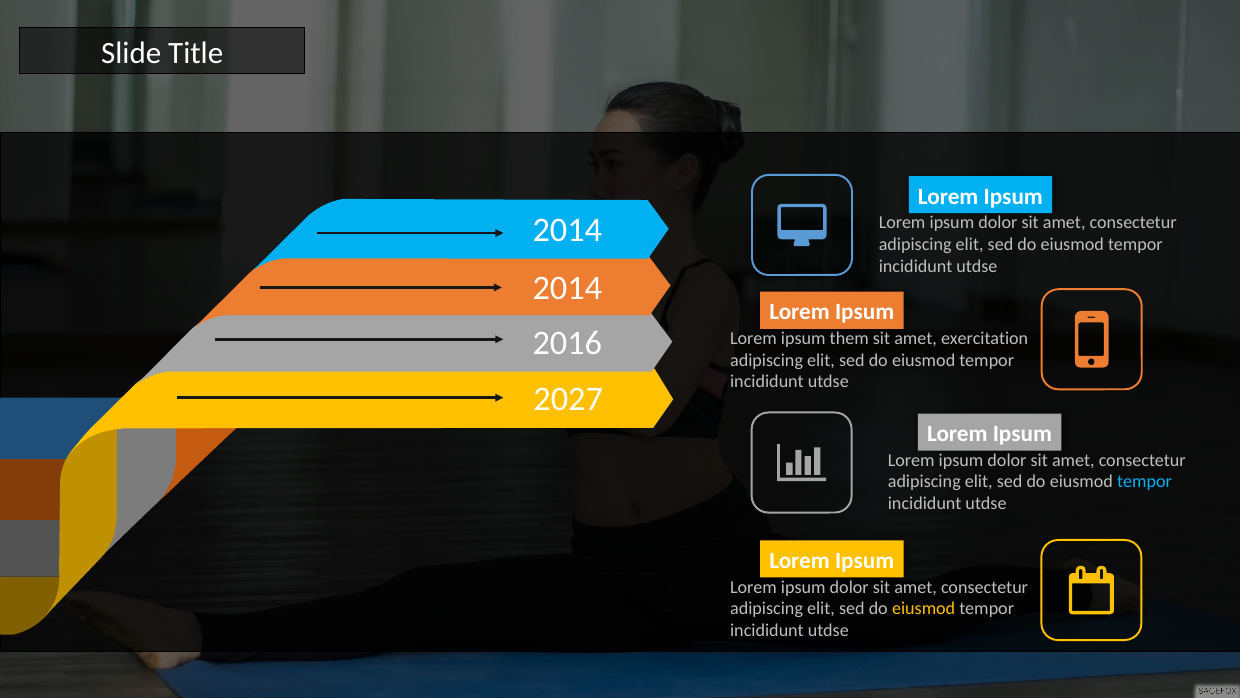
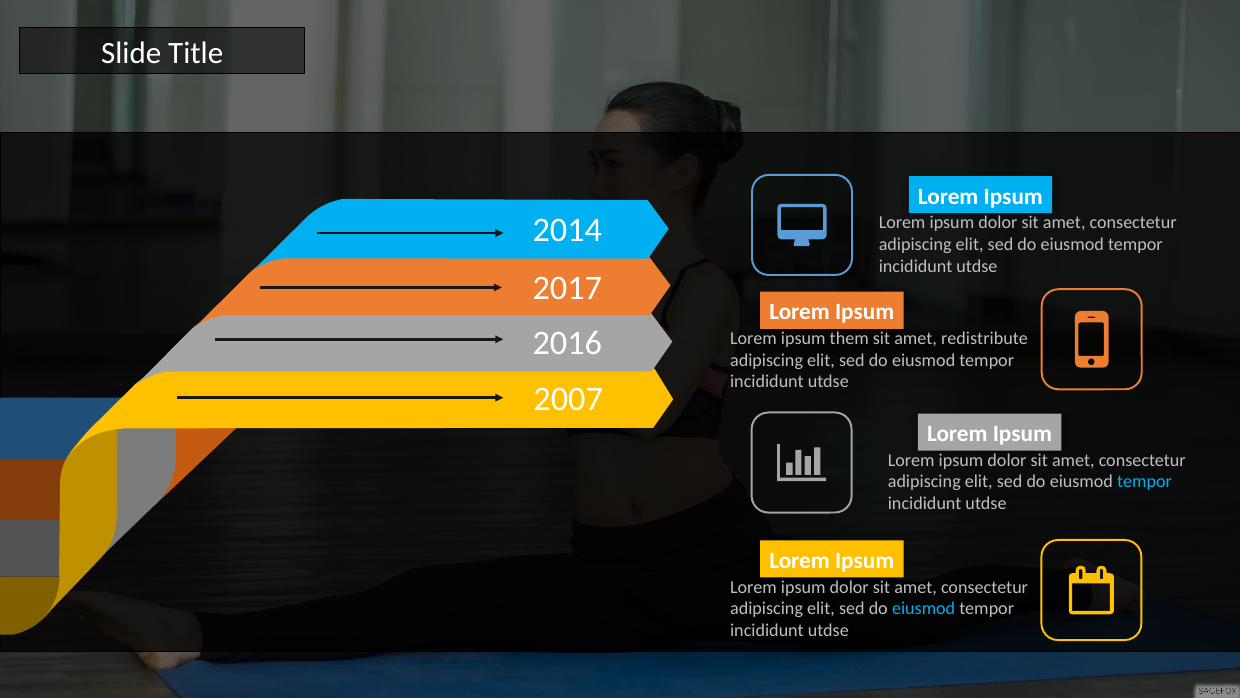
2014 at (567, 288): 2014 -> 2017
exercitation: exercitation -> redistribute
2027: 2027 -> 2007
eiusmod at (924, 608) colour: yellow -> light blue
